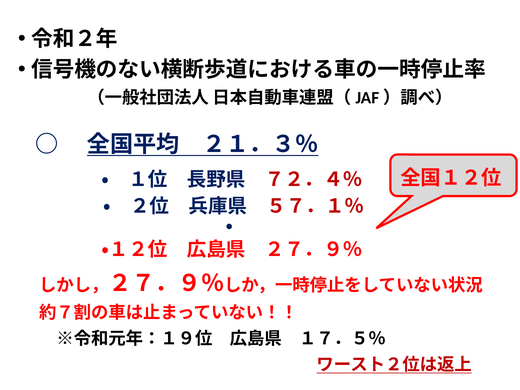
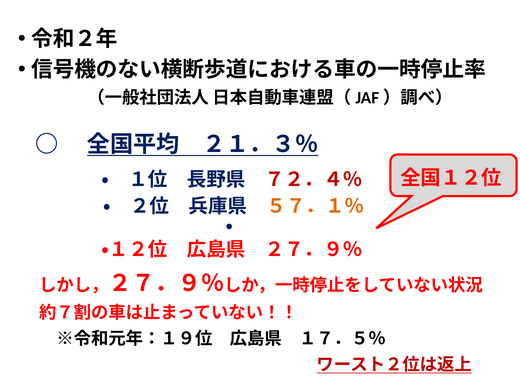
５７．１％ colour: red -> orange
